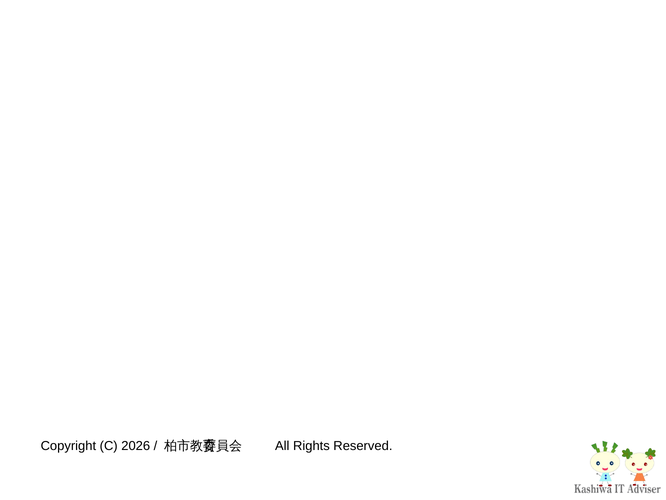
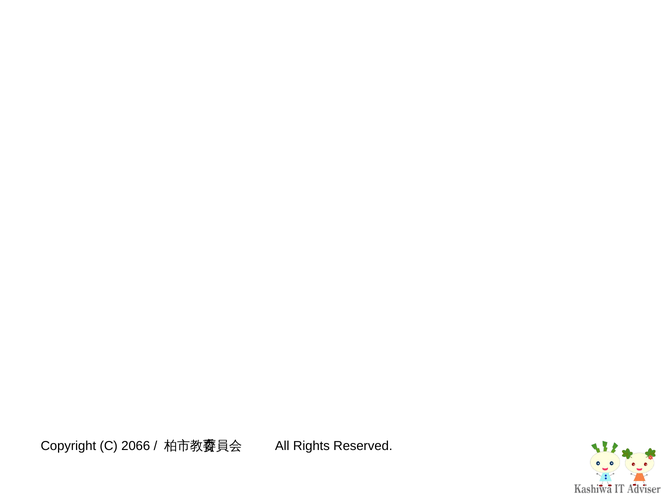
2026: 2026 -> 2066
